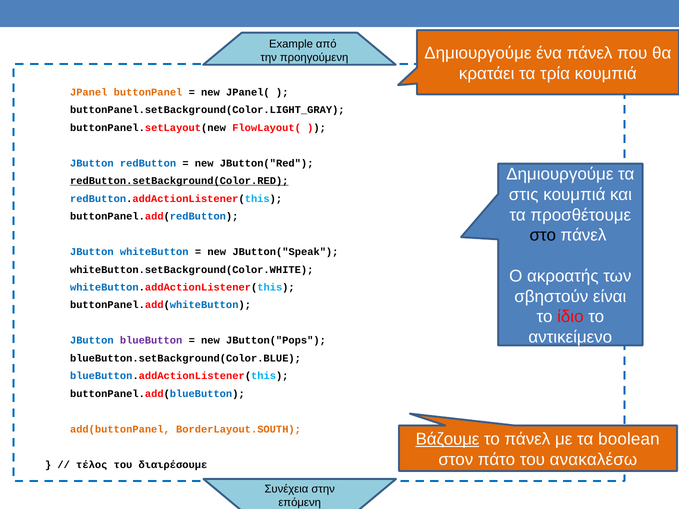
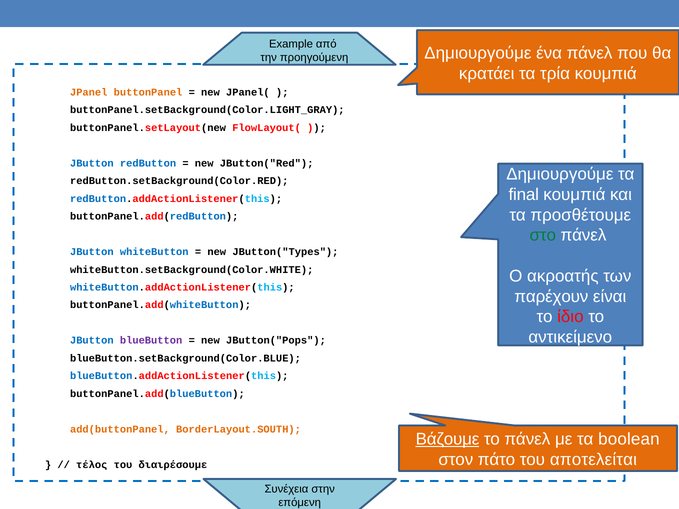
redButton.setBackground(Color.RED underline: present -> none
στις: στις -> final
στο colour: black -> green
JButton("Speak: JButton("Speak -> JButton("Types
σβηστούν: σβηστούν -> παρέχουν
ανακαλέσω: ανακαλέσω -> αποτελείται
